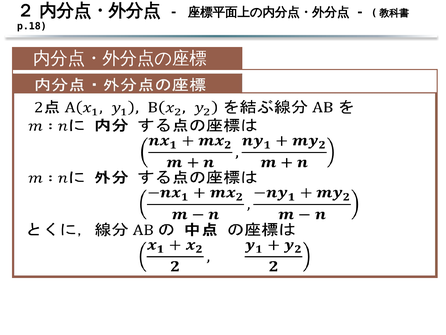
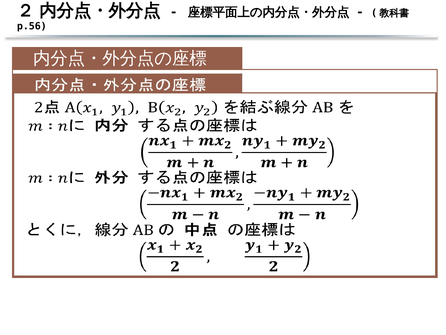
p.18: p.18 -> p.56
